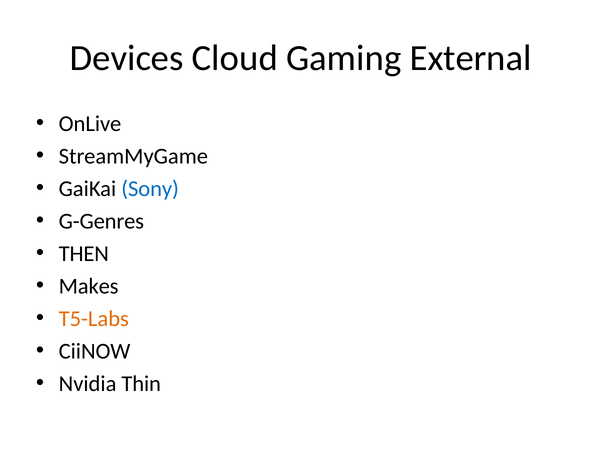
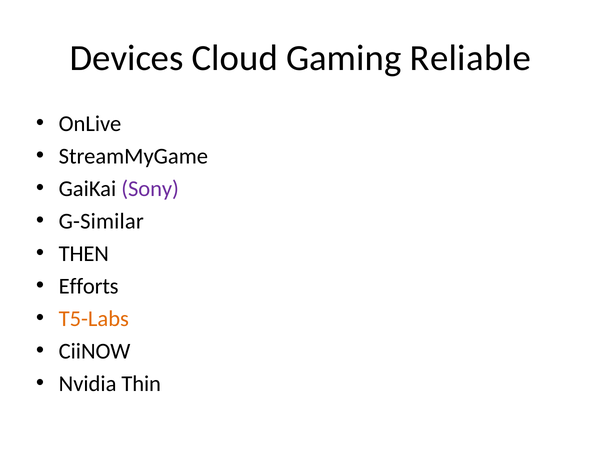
External: External -> Reliable
Sony colour: blue -> purple
G-Genres: G-Genres -> G-Similar
Makes: Makes -> Efforts
